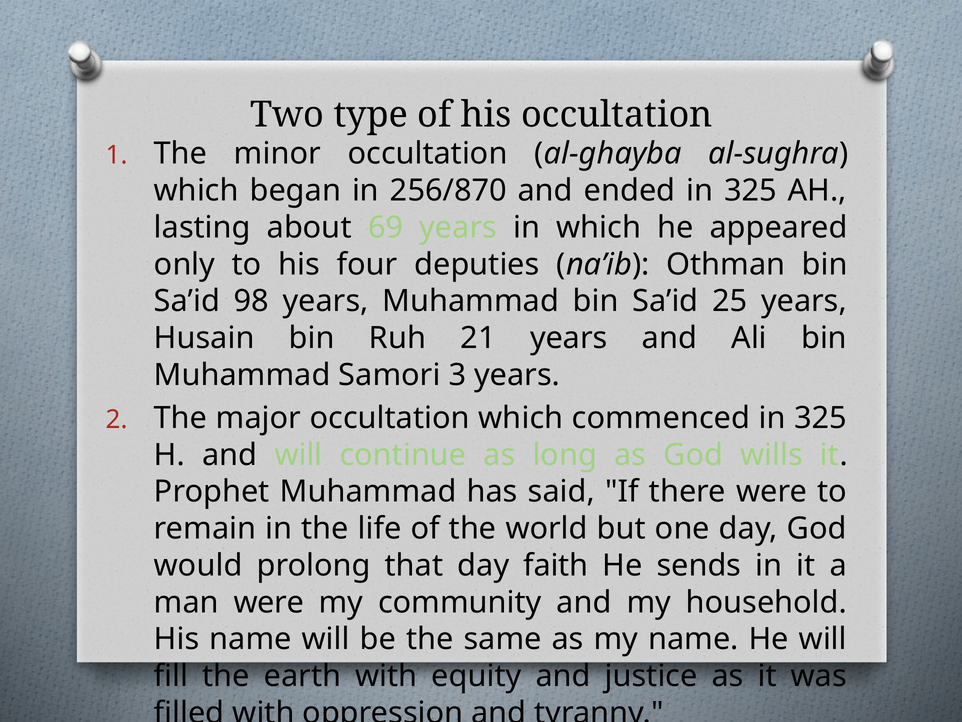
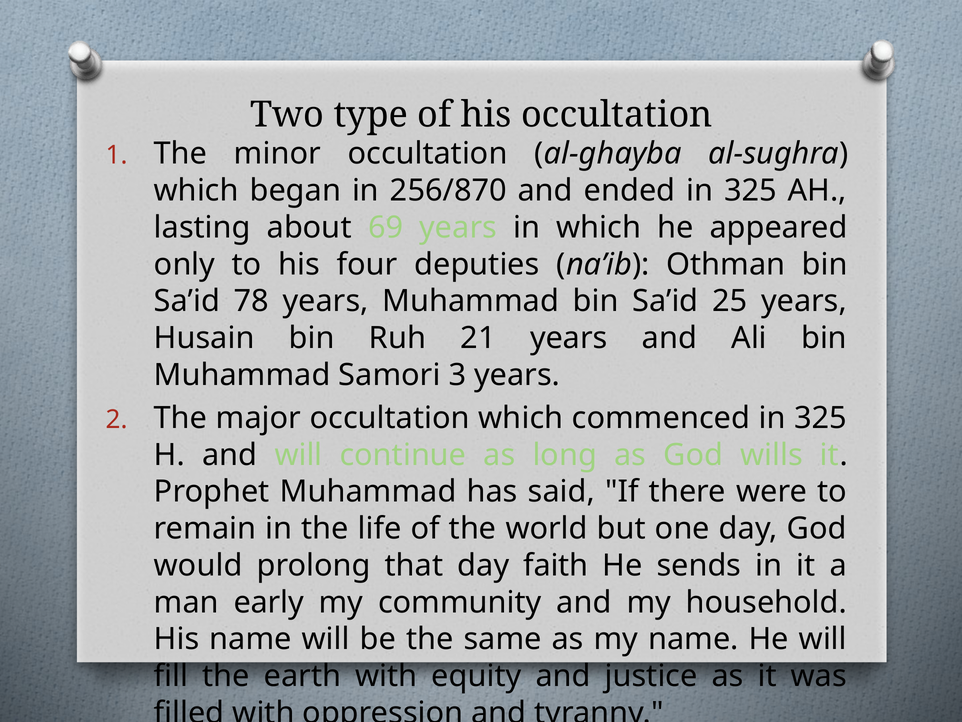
98: 98 -> 78
man were: were -> early
